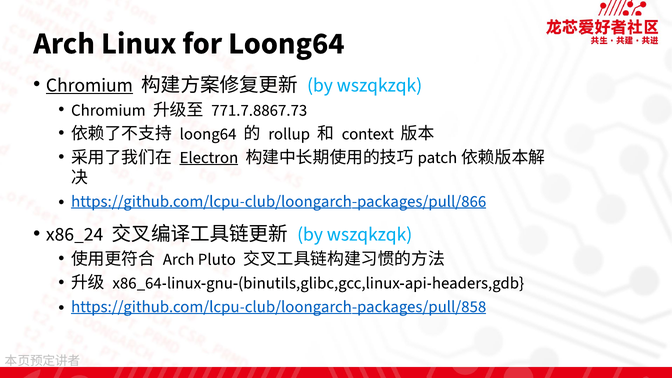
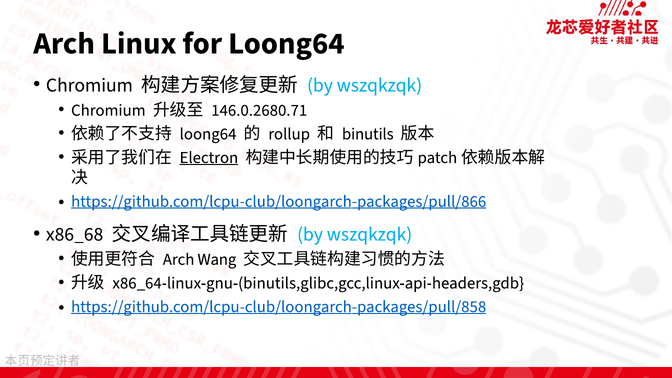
Chromium at (89, 85) underline: present -> none
771.7.8867.73: 771.7.8867.73 -> 146.0.2680.71
context: context -> binutils
x86_24: x86_24 -> x86_68
Pluto: Pluto -> Wang
